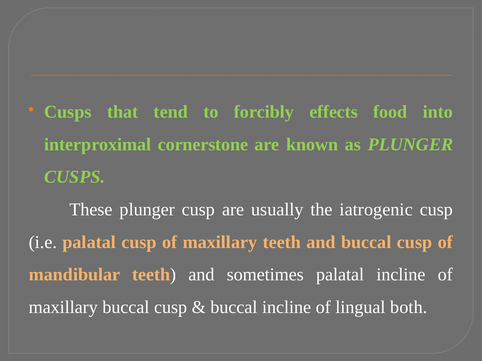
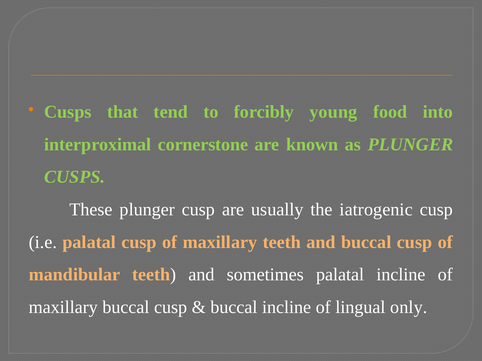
effects: effects -> young
both: both -> only
